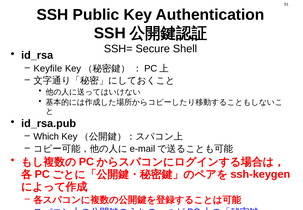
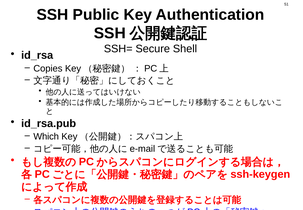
Keyfile: Keyfile -> Copies
